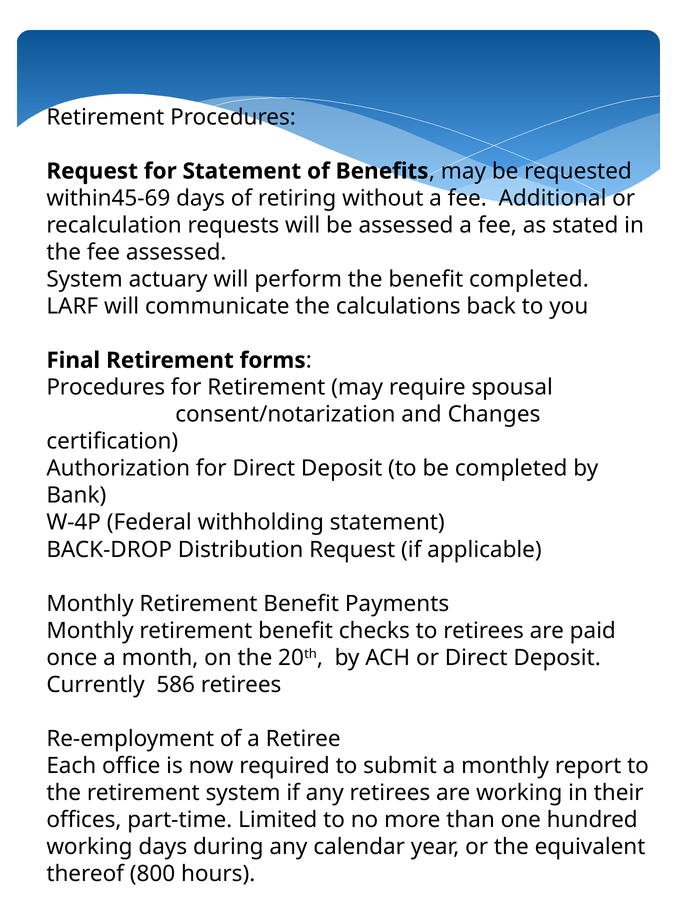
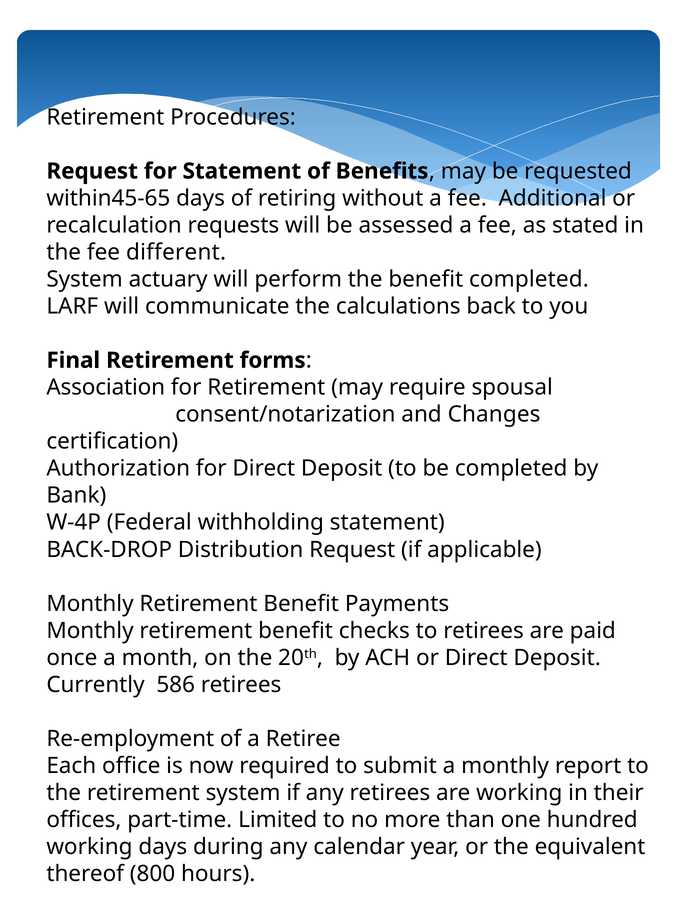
within45-69: within45-69 -> within45-65
fee assessed: assessed -> different
Procedures at (106, 388): Procedures -> Association
